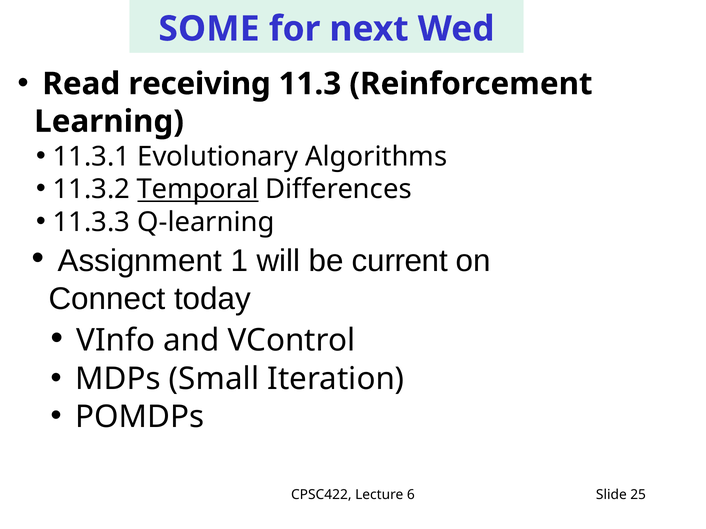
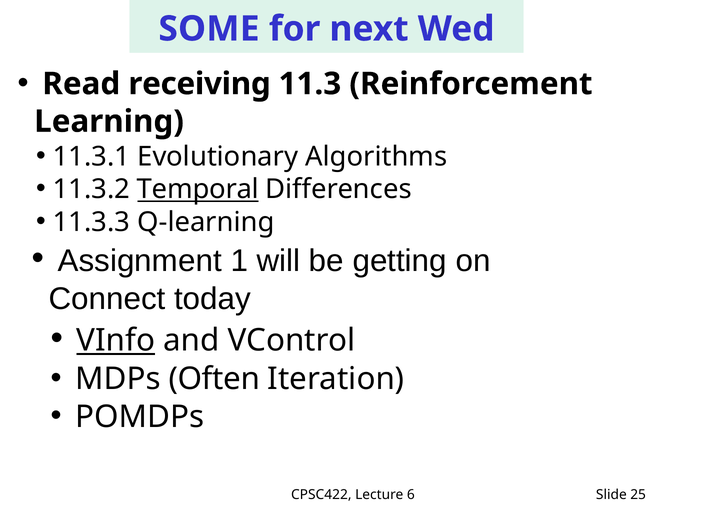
current: current -> getting
VInfo underline: none -> present
Small: Small -> Often
